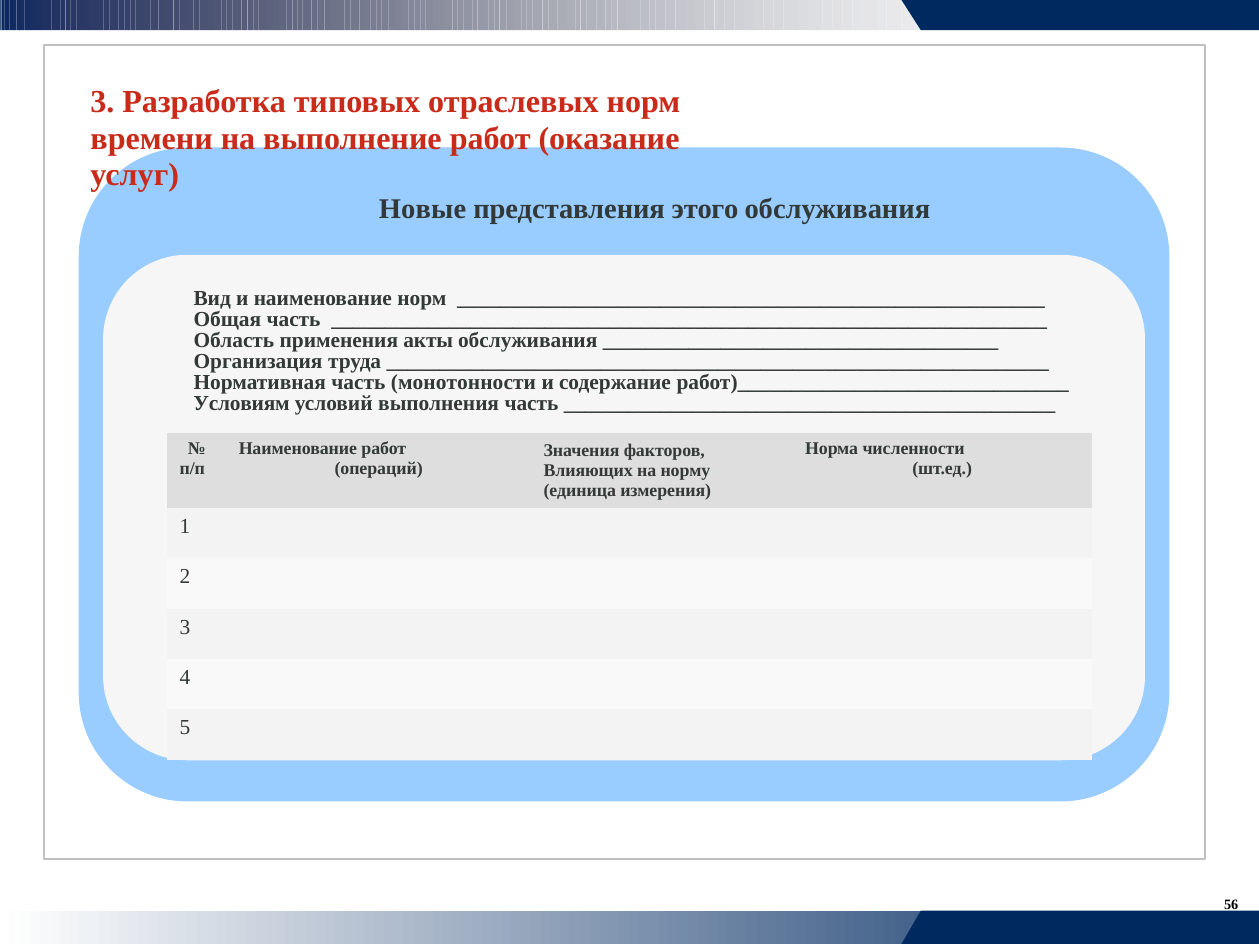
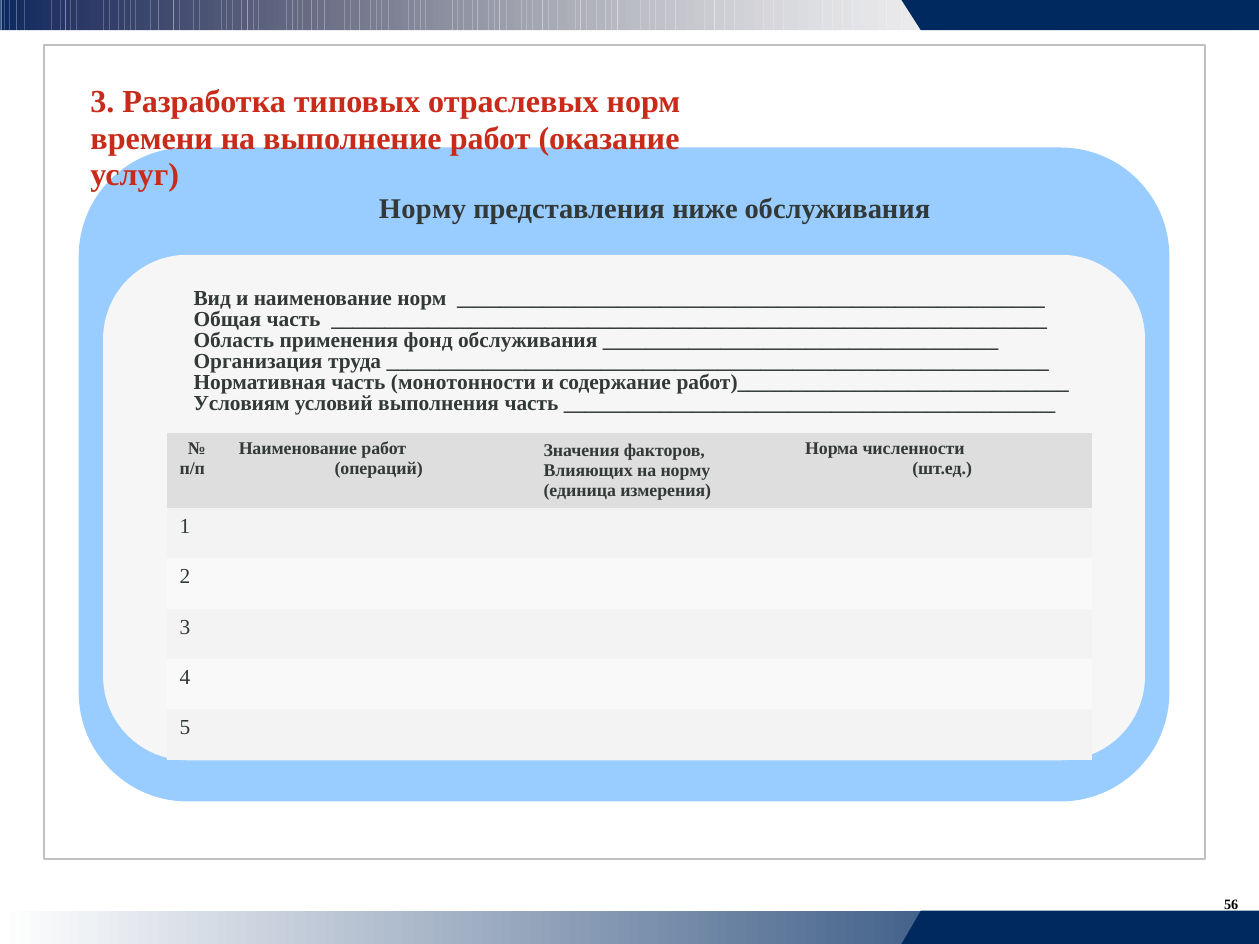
Новые at (423, 209): Новые -> Норму
этого: этого -> ниже
акты: акты -> фонд
